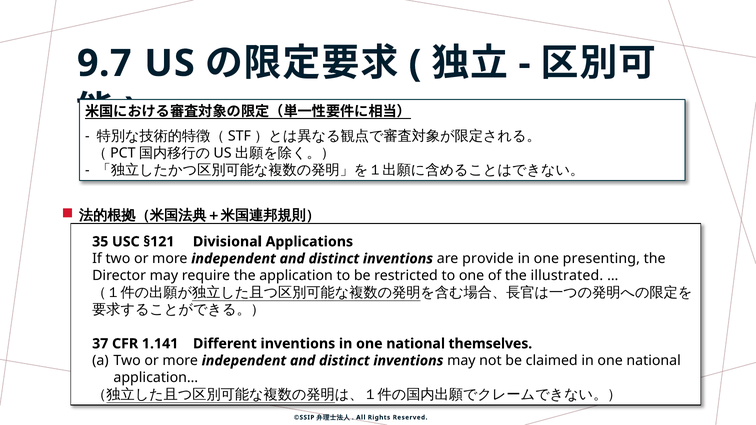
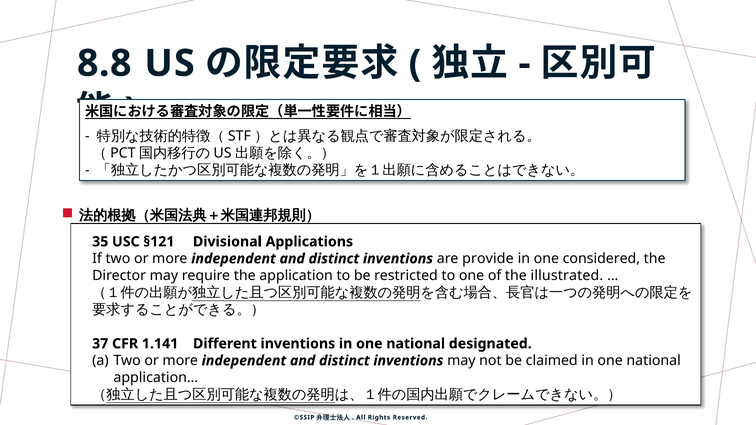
9.7: 9.7 -> 8.8
presenting: presenting -> considered
themselves: themselves -> designated
